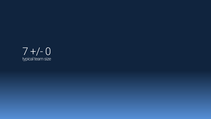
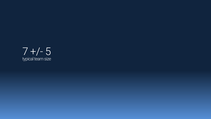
0: 0 -> 5
